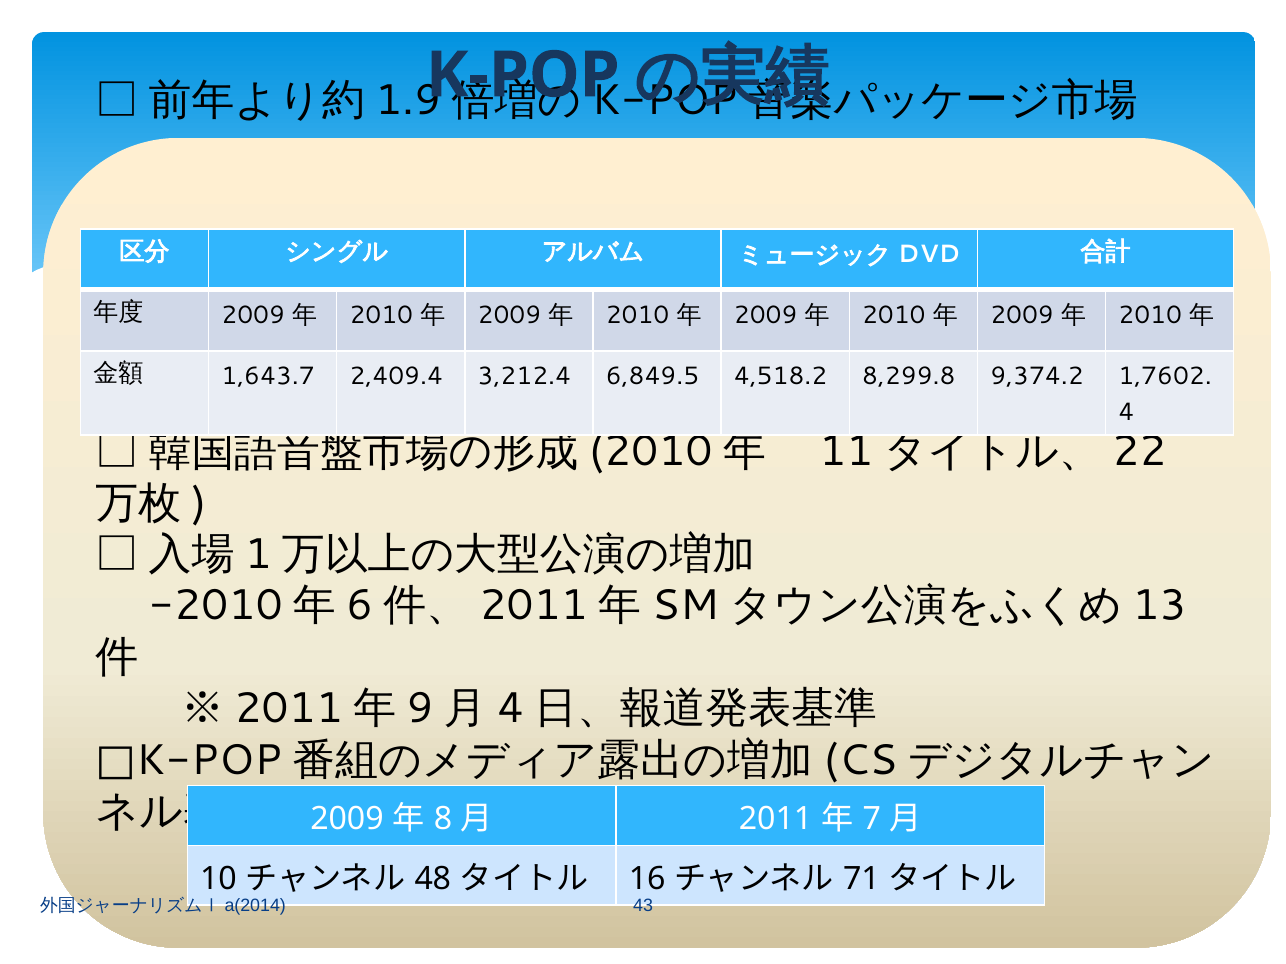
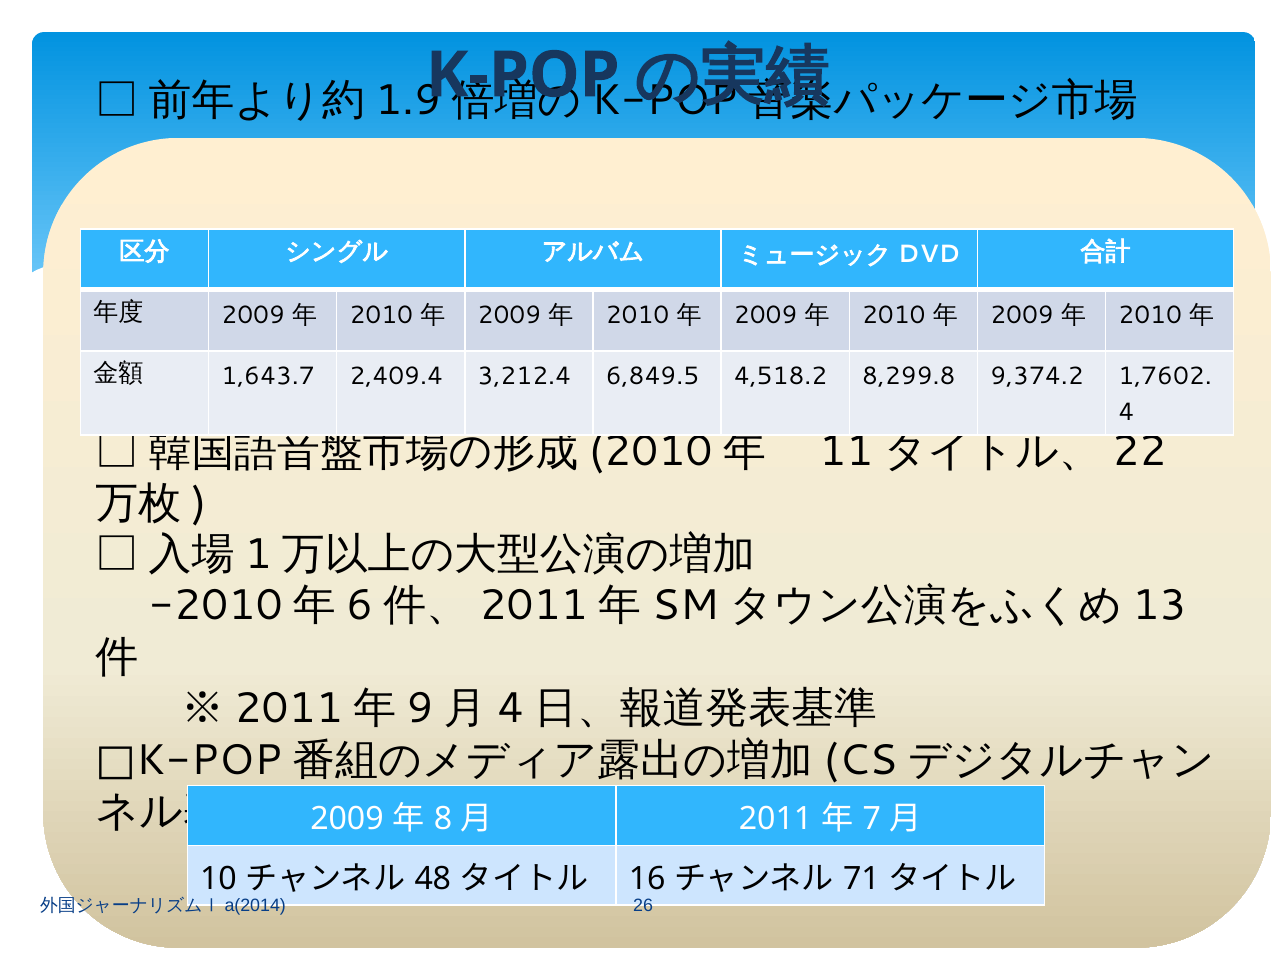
43: 43 -> 26
